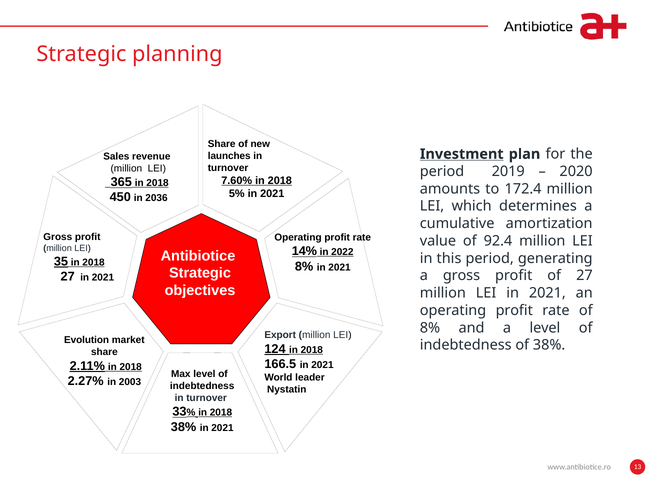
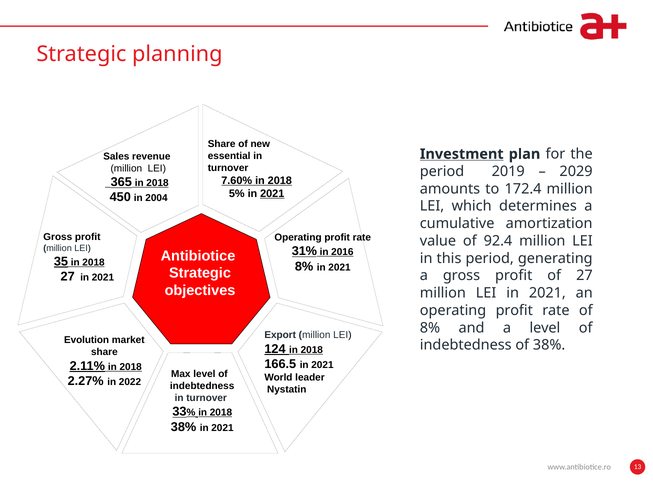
launches: launches -> essential
2020: 2020 -> 2029
2021 at (272, 194) underline: none -> present
2036: 2036 -> 2004
14%: 14% -> 31%
2022: 2022 -> 2016
2003: 2003 -> 2022
